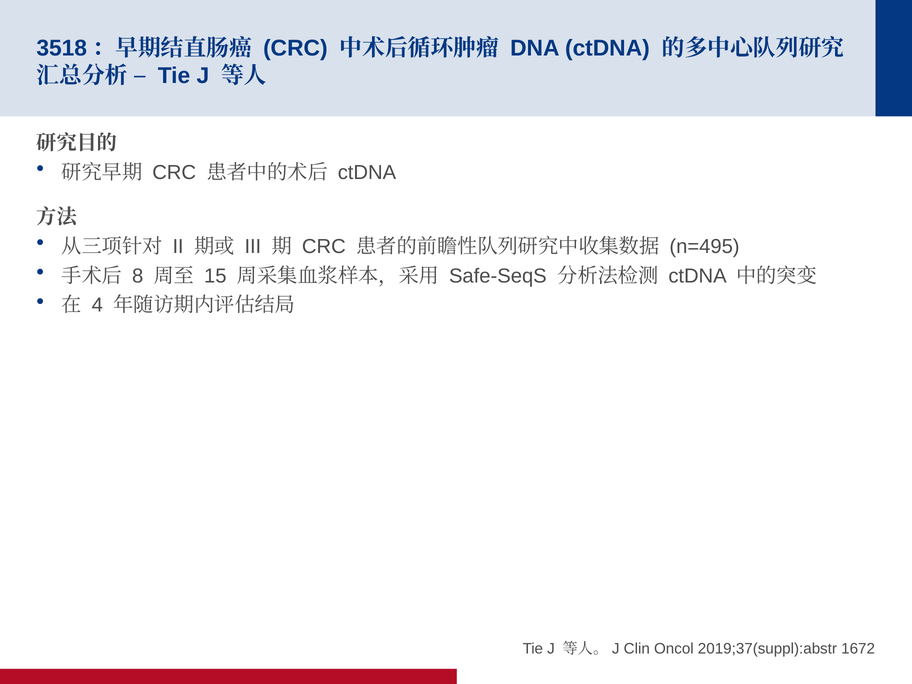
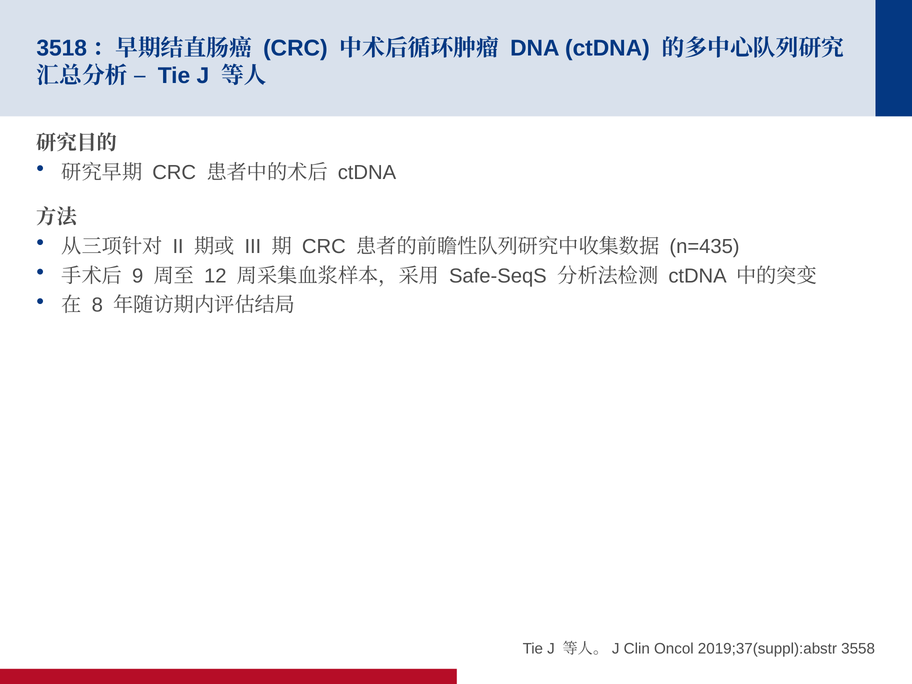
n=495: n=495 -> n=435
8: 8 -> 9
15: 15 -> 12
4: 4 -> 8
1672: 1672 -> 3558
